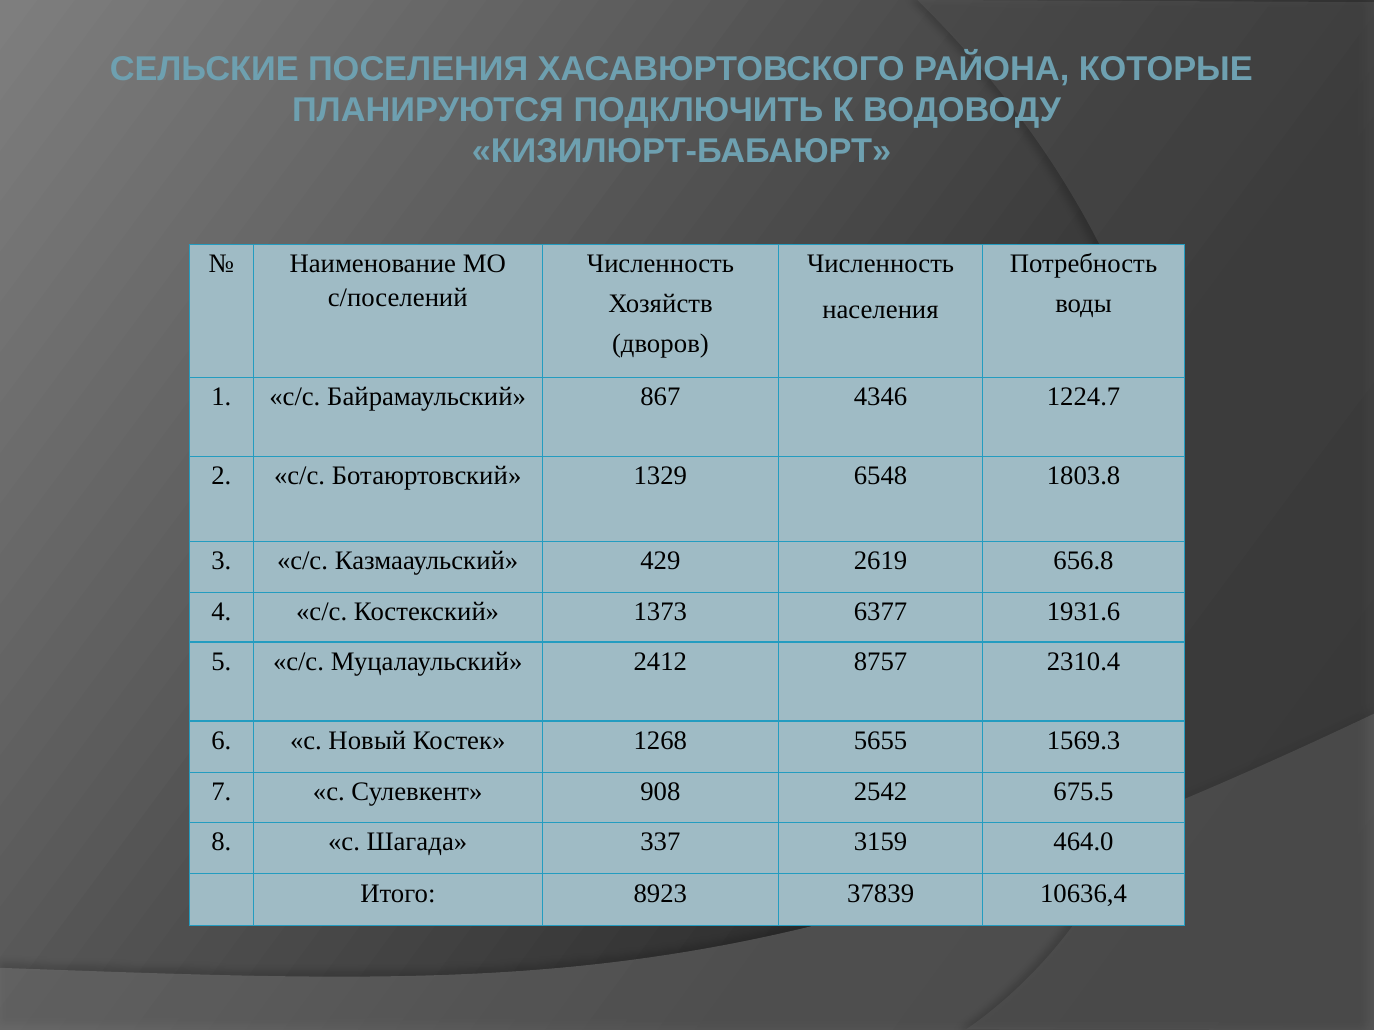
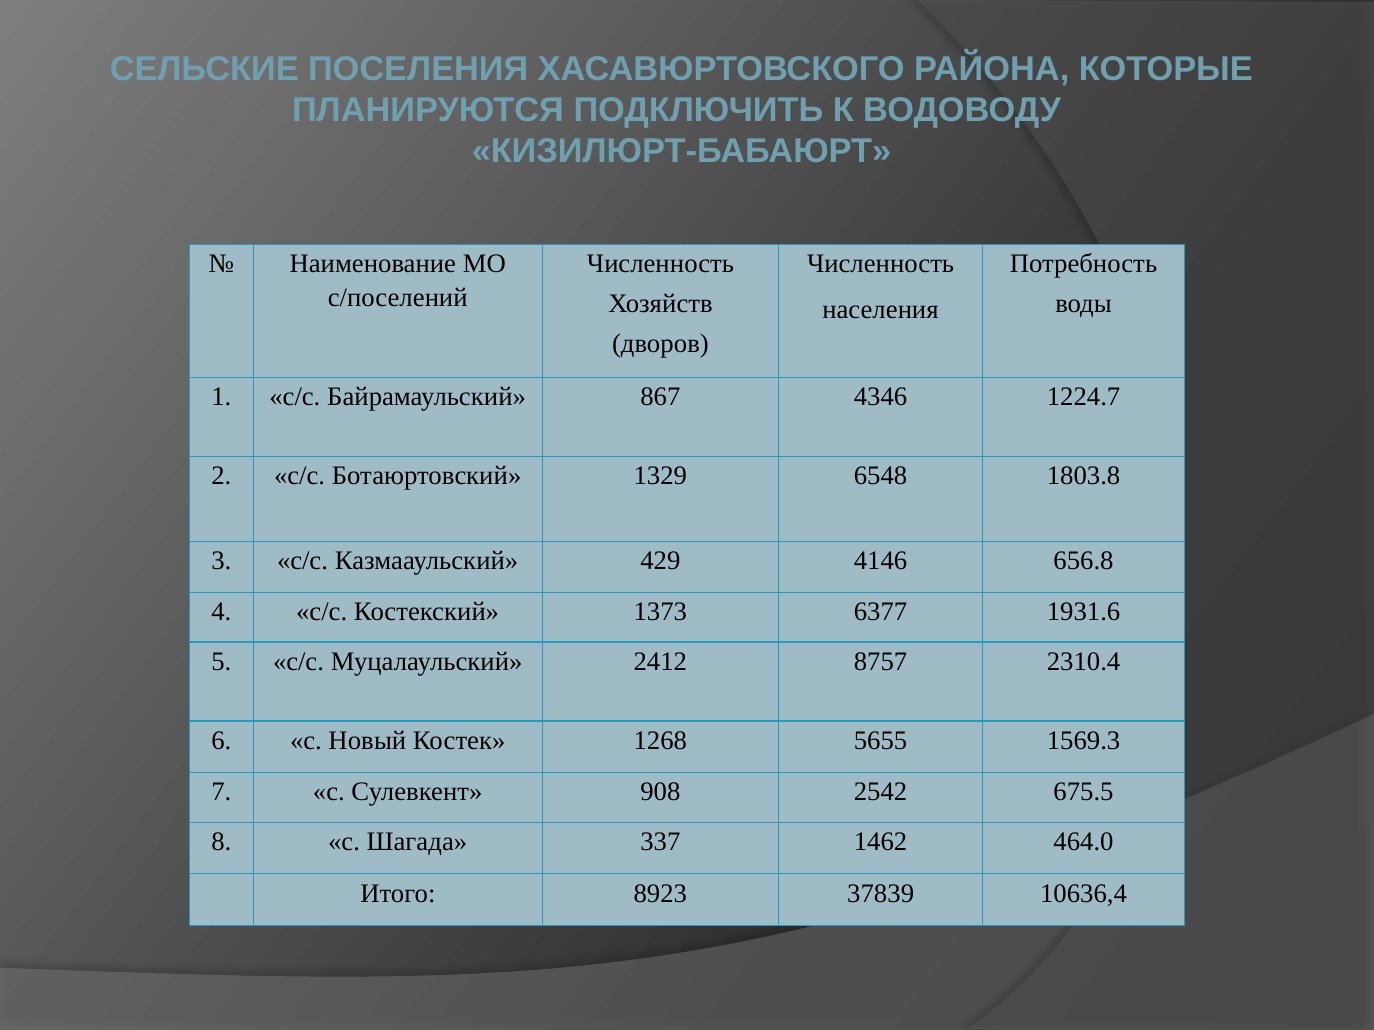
2619: 2619 -> 4146
3159: 3159 -> 1462
